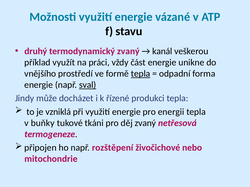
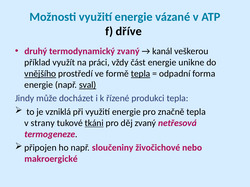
stavu: stavu -> dříve
vnějšího underline: none -> present
energii: energii -> značně
buňky: buňky -> strany
tkáni underline: none -> present
rozštěpení: rozštěpení -> sloučeniny
mitochondrie: mitochondrie -> makroergické
